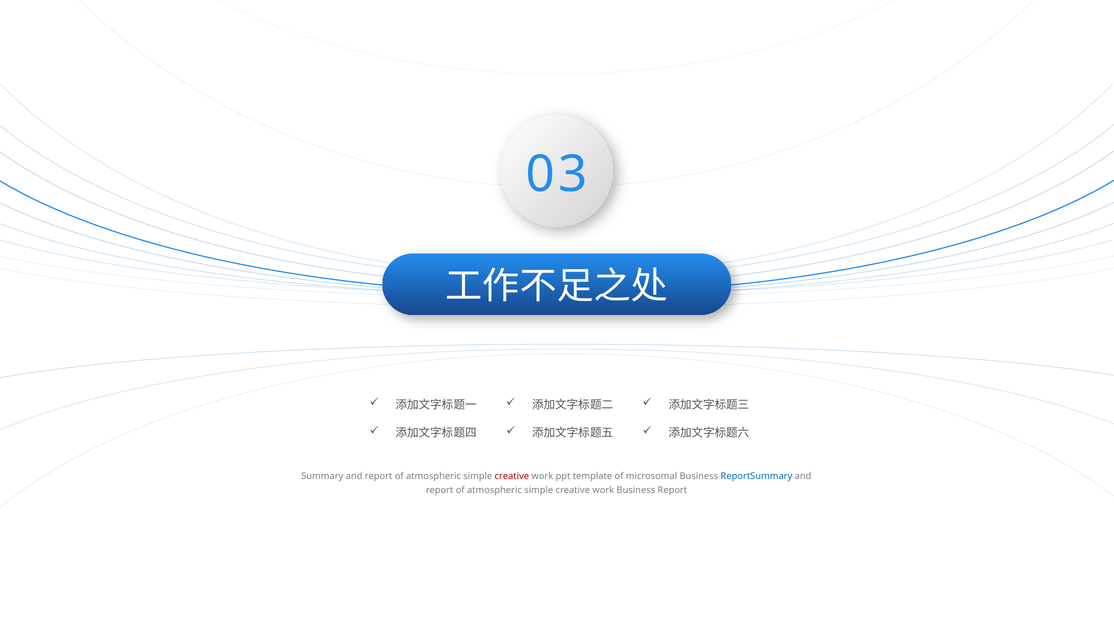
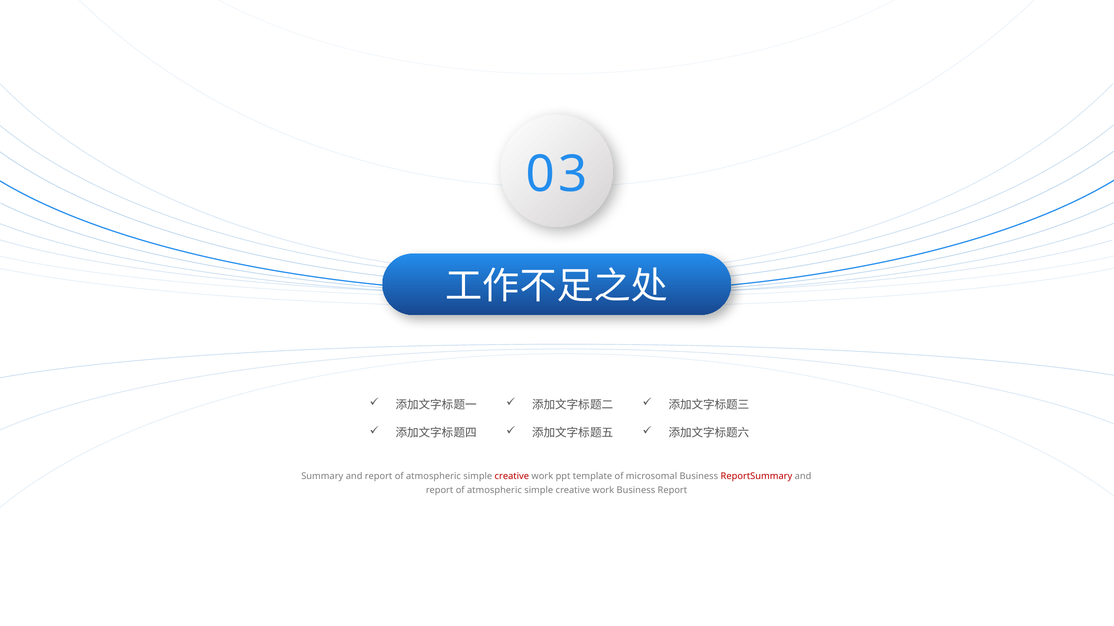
ReportSummary colour: blue -> red
